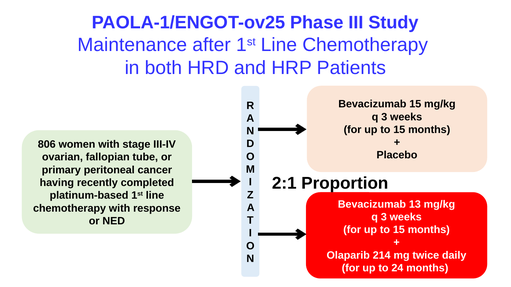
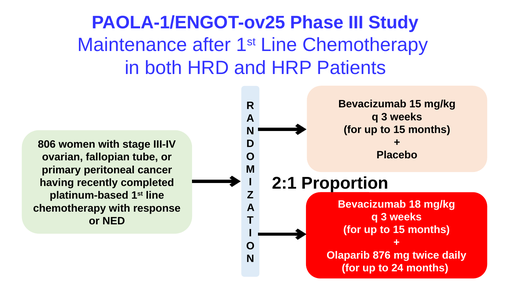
13: 13 -> 18
214: 214 -> 876
